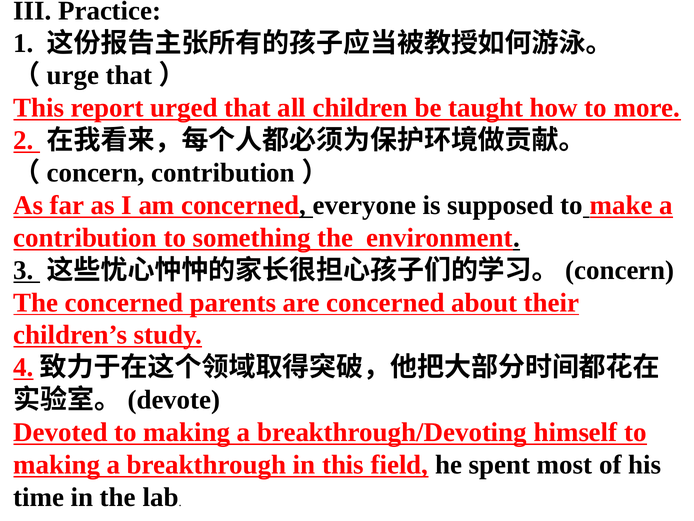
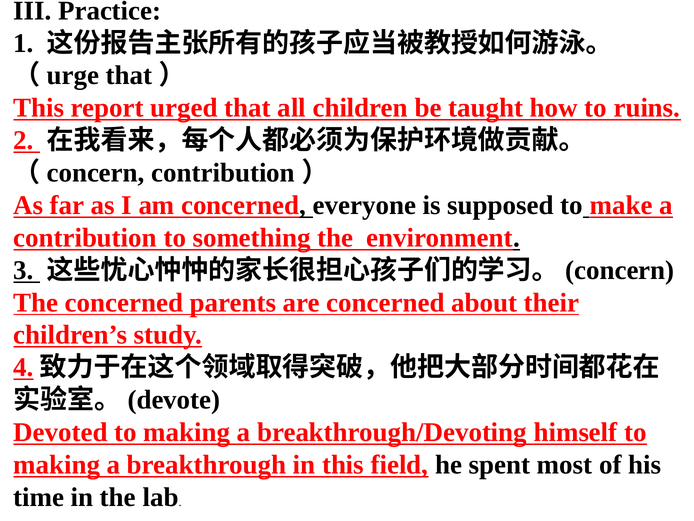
more: more -> ruins
